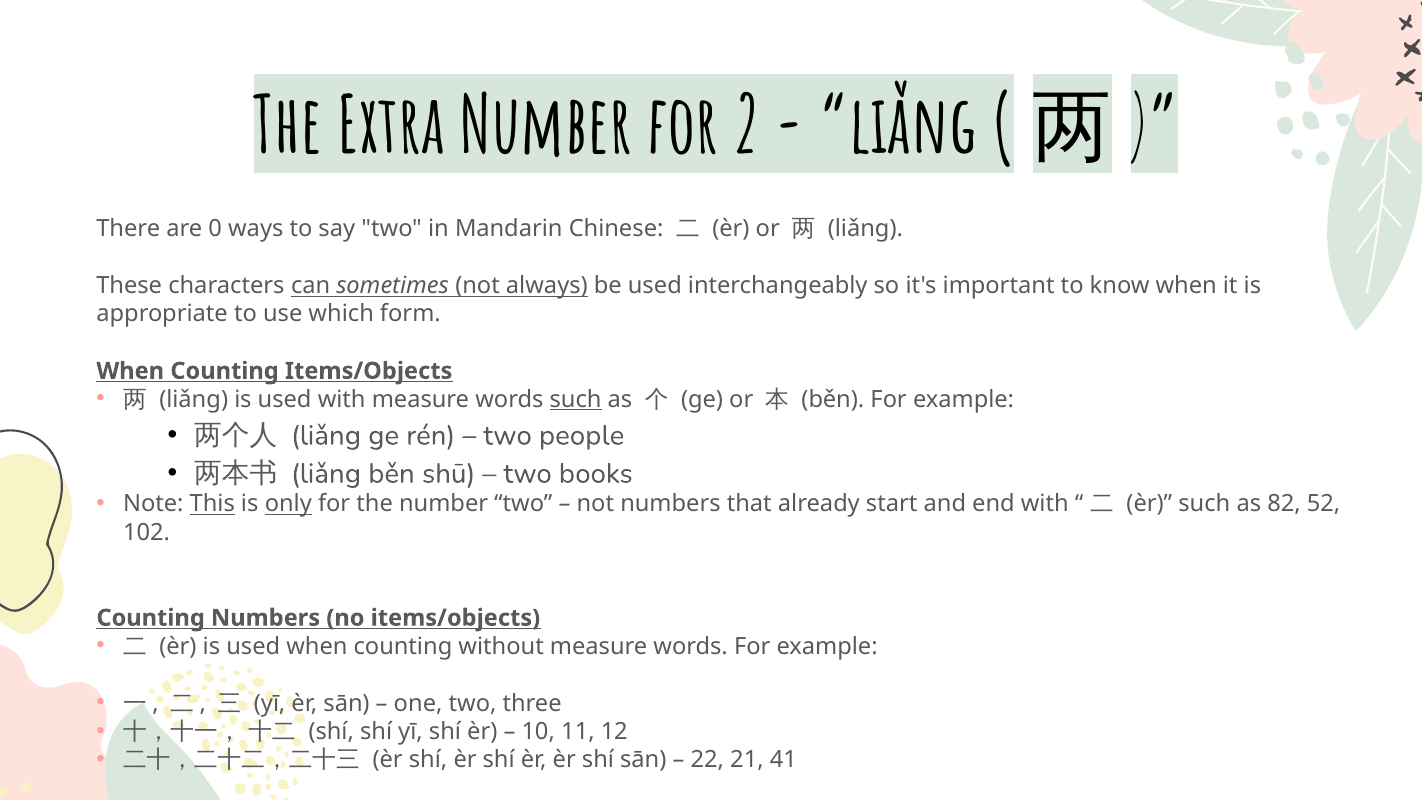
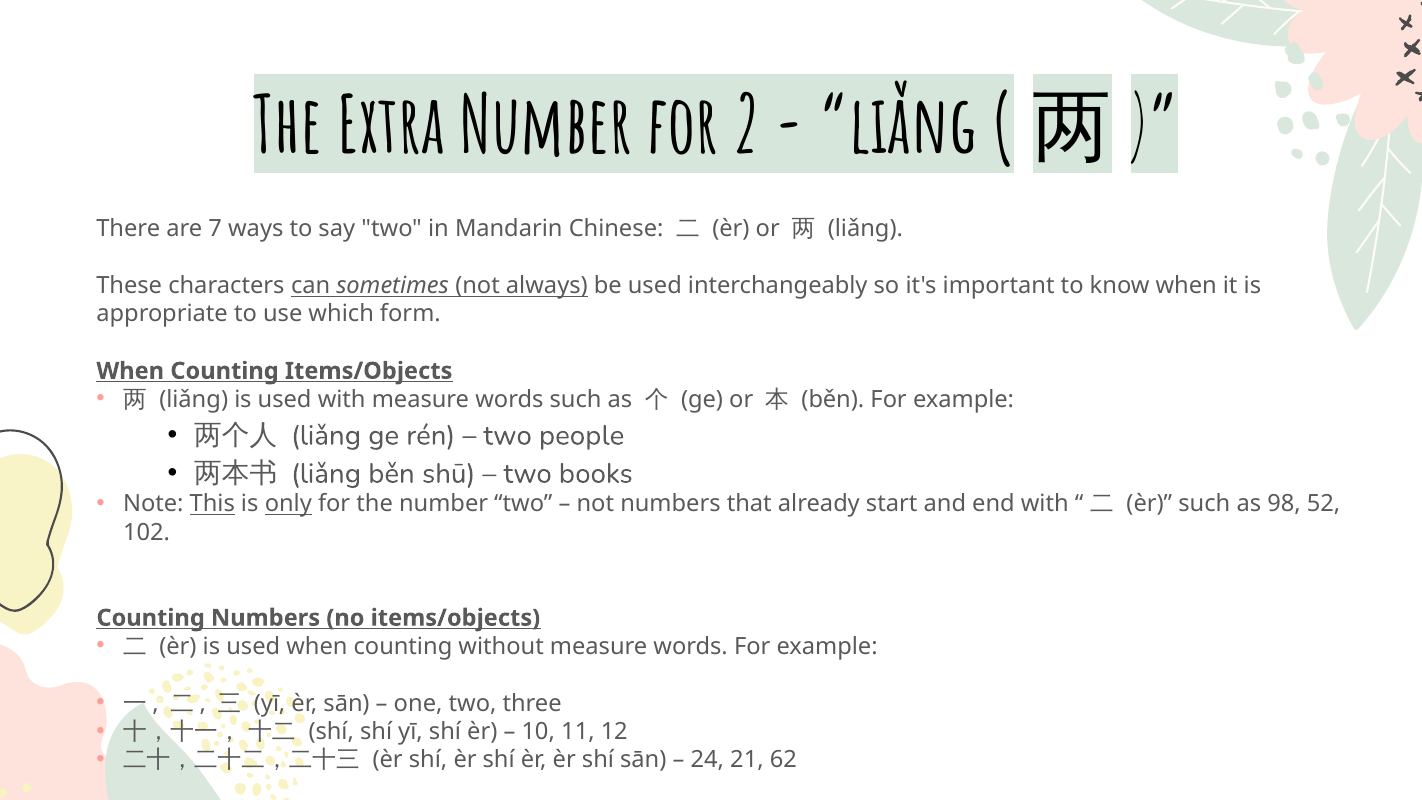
0: 0 -> 7
such at (576, 399) underline: present -> none
82: 82 -> 98
22: 22 -> 24
41: 41 -> 62
